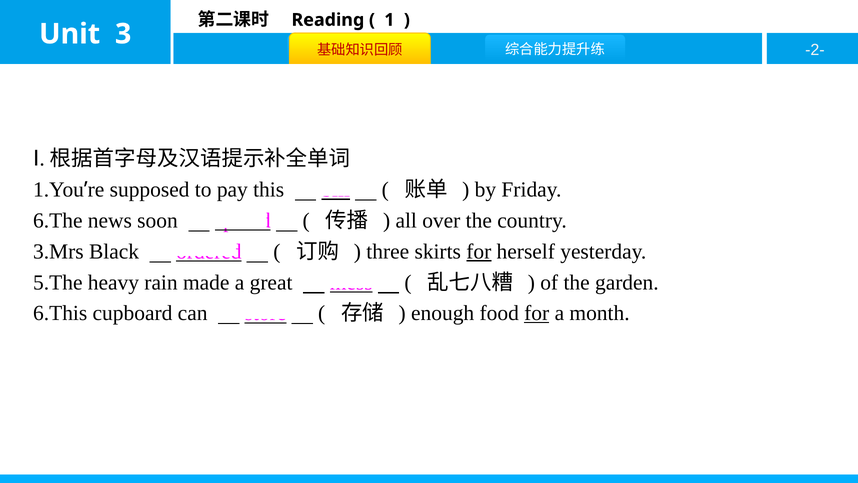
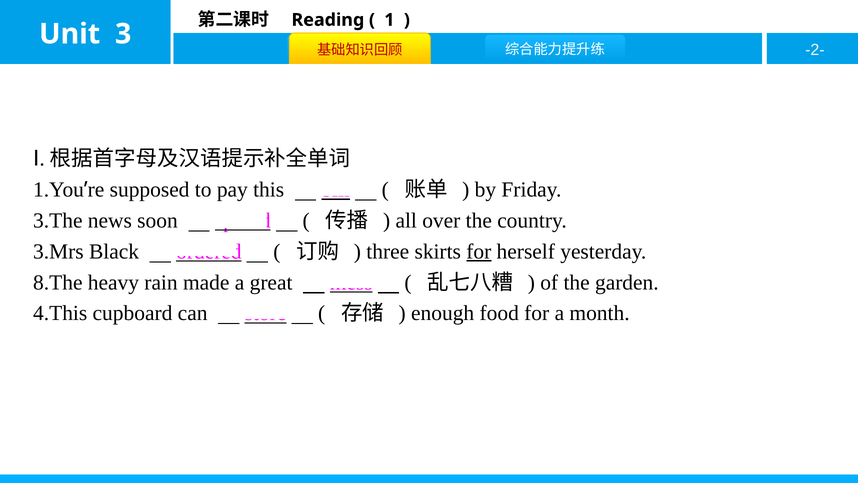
6.The: 6.The -> 3.The
5.The: 5.The -> 8.The
6.This: 6.This -> 4.This
for at (537, 313) underline: present -> none
